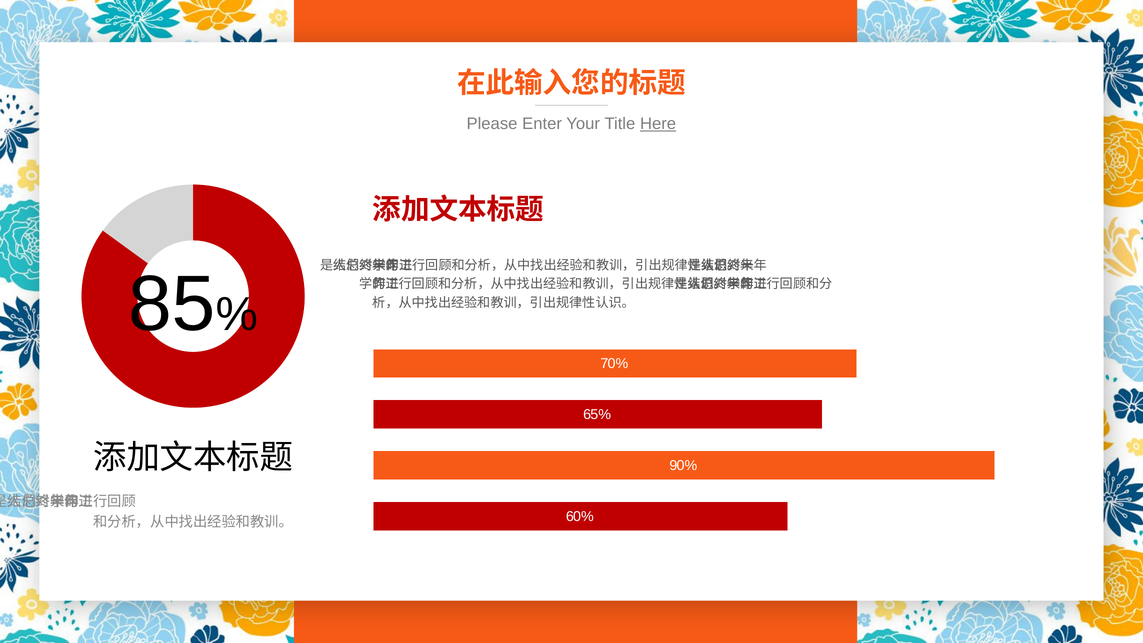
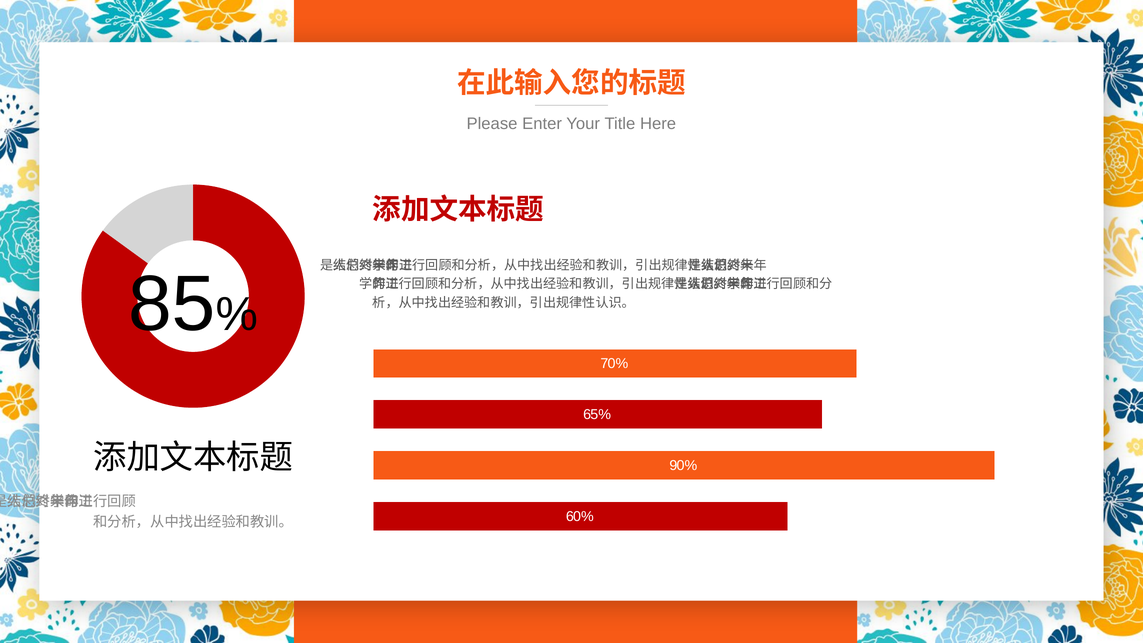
Here underline: present -> none
